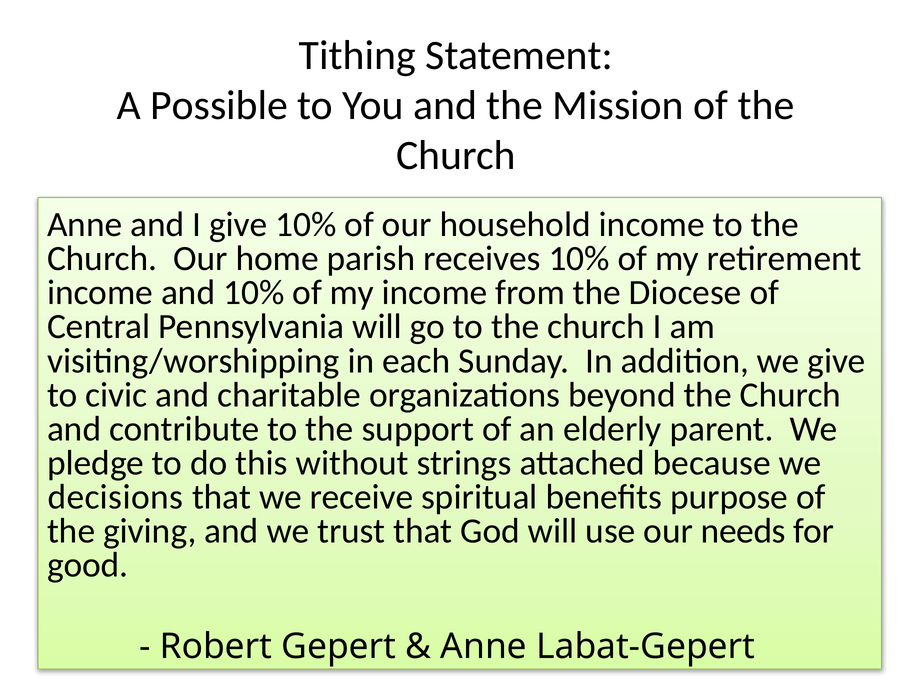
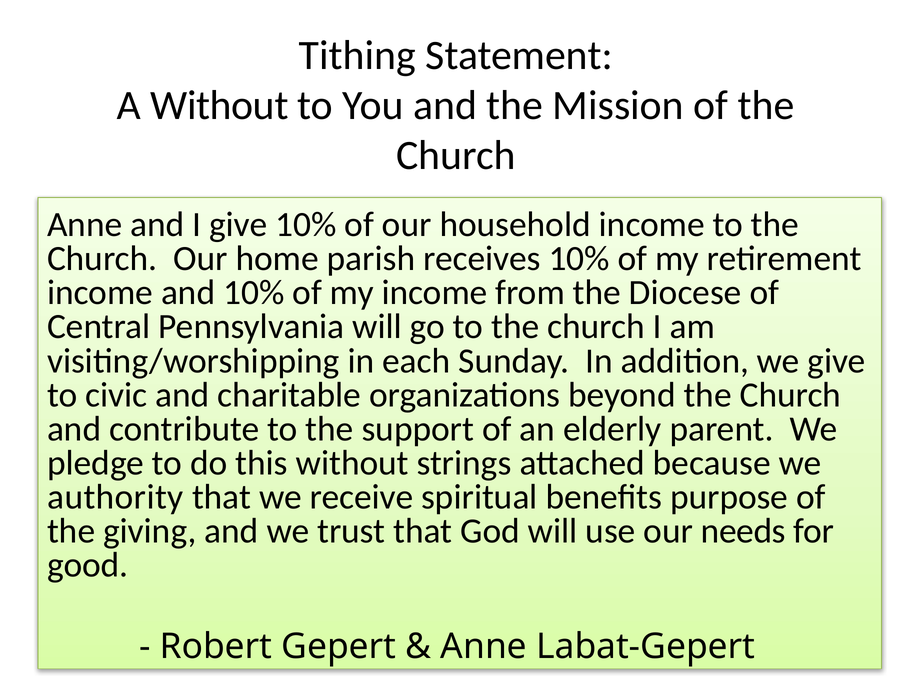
A Possible: Possible -> Without
decisions: decisions -> authority
